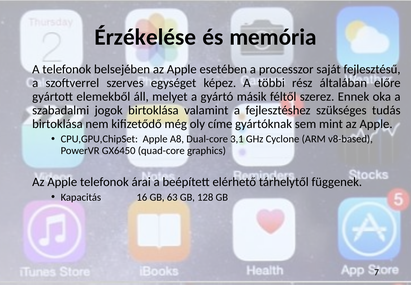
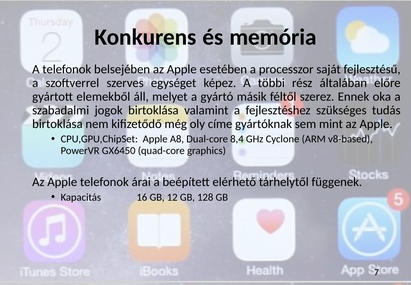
Érzékelése: Érzékelése -> Konkurens
3,1: 3,1 -> 8,4
63: 63 -> 12
